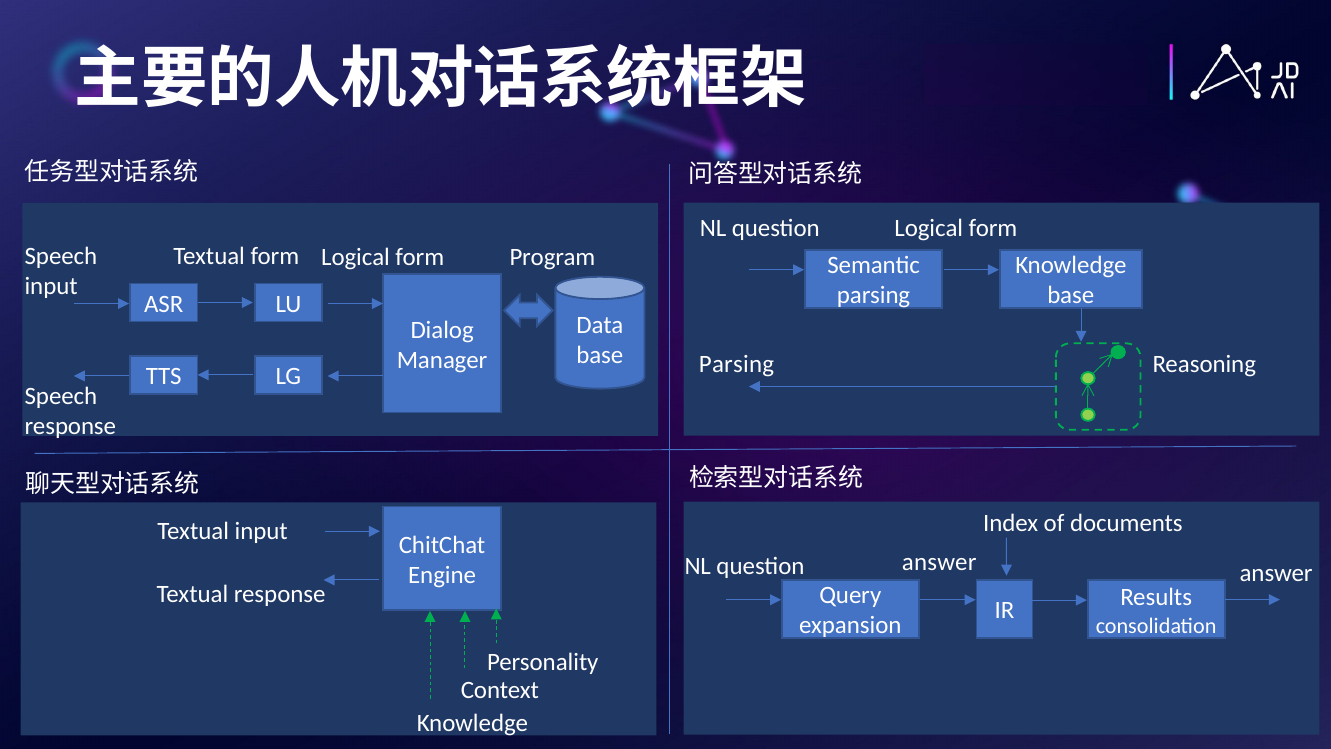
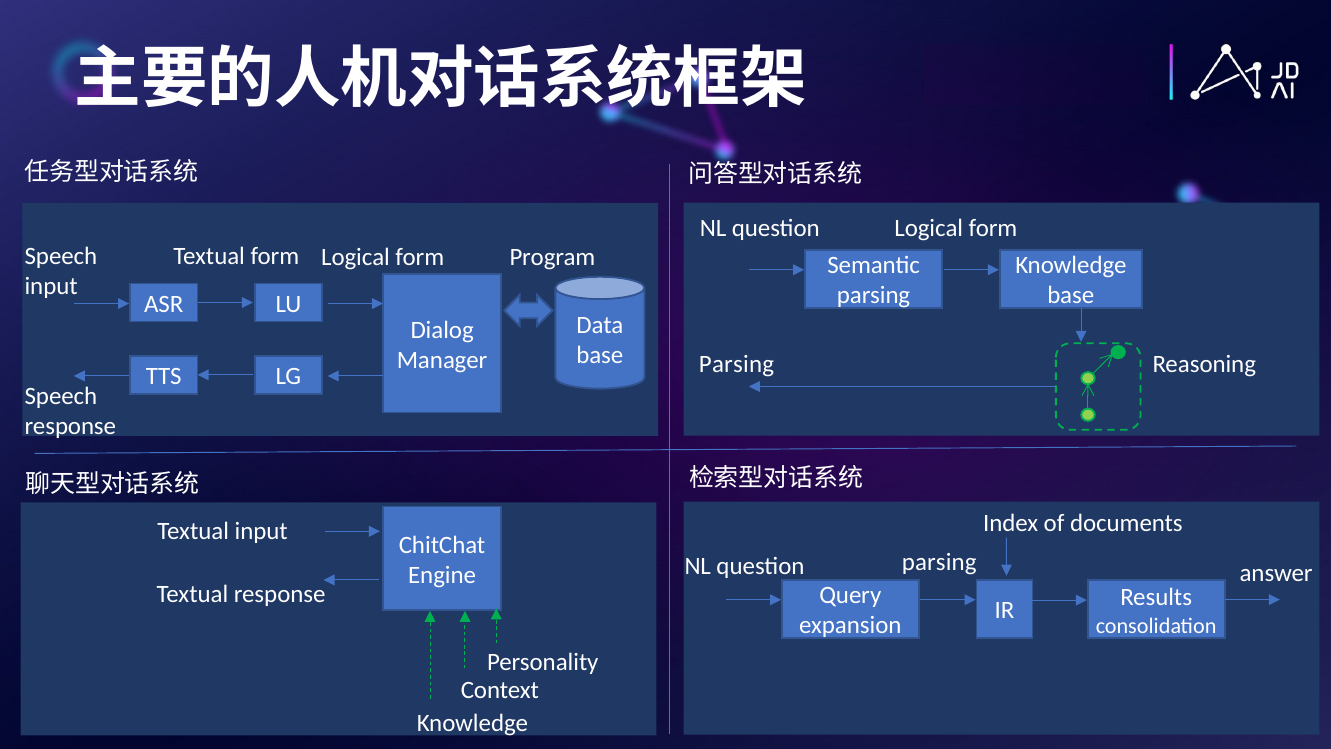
answer at (939, 562): answer -> parsing
